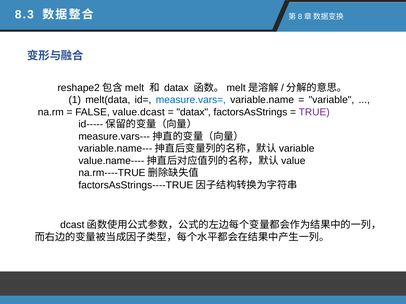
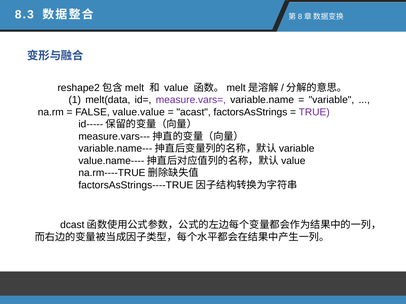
datax at (176, 88): datax -> value
measure.vars= colour: blue -> purple
value.dcast: value.dcast -> value.value
datax at (194, 112): datax -> acast
